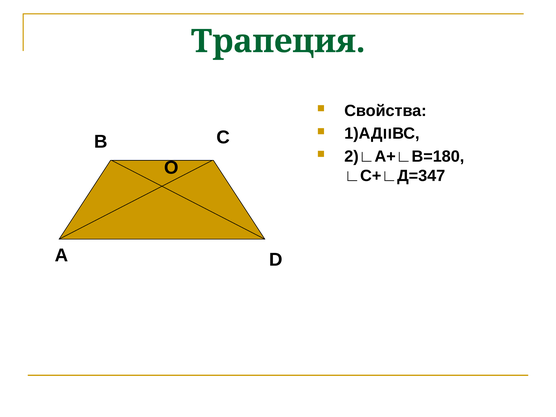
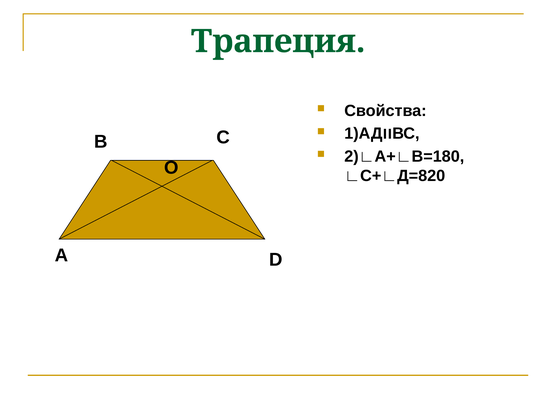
∟С+∟Д=347: ∟С+∟Д=347 -> ∟С+∟Д=820
